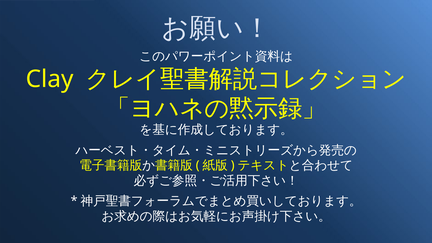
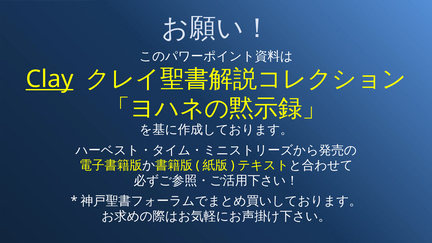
Clay underline: none -> present
